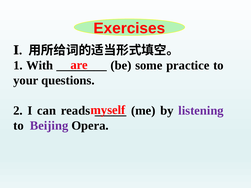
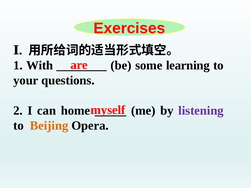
practice: practice -> learning
reads: reads -> home
Beijing colour: purple -> orange
